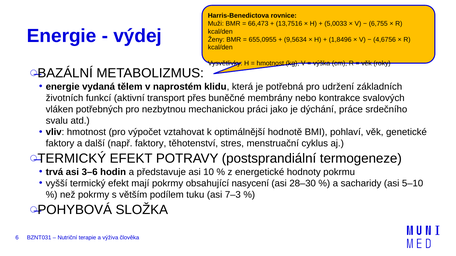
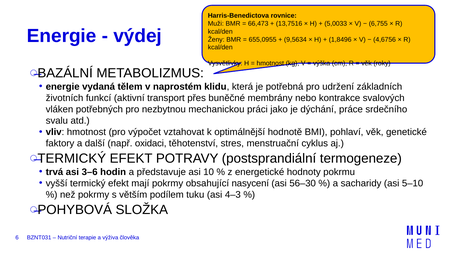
např faktory: faktory -> oxidaci
28–30: 28–30 -> 56–30
7–3: 7–3 -> 4–3
